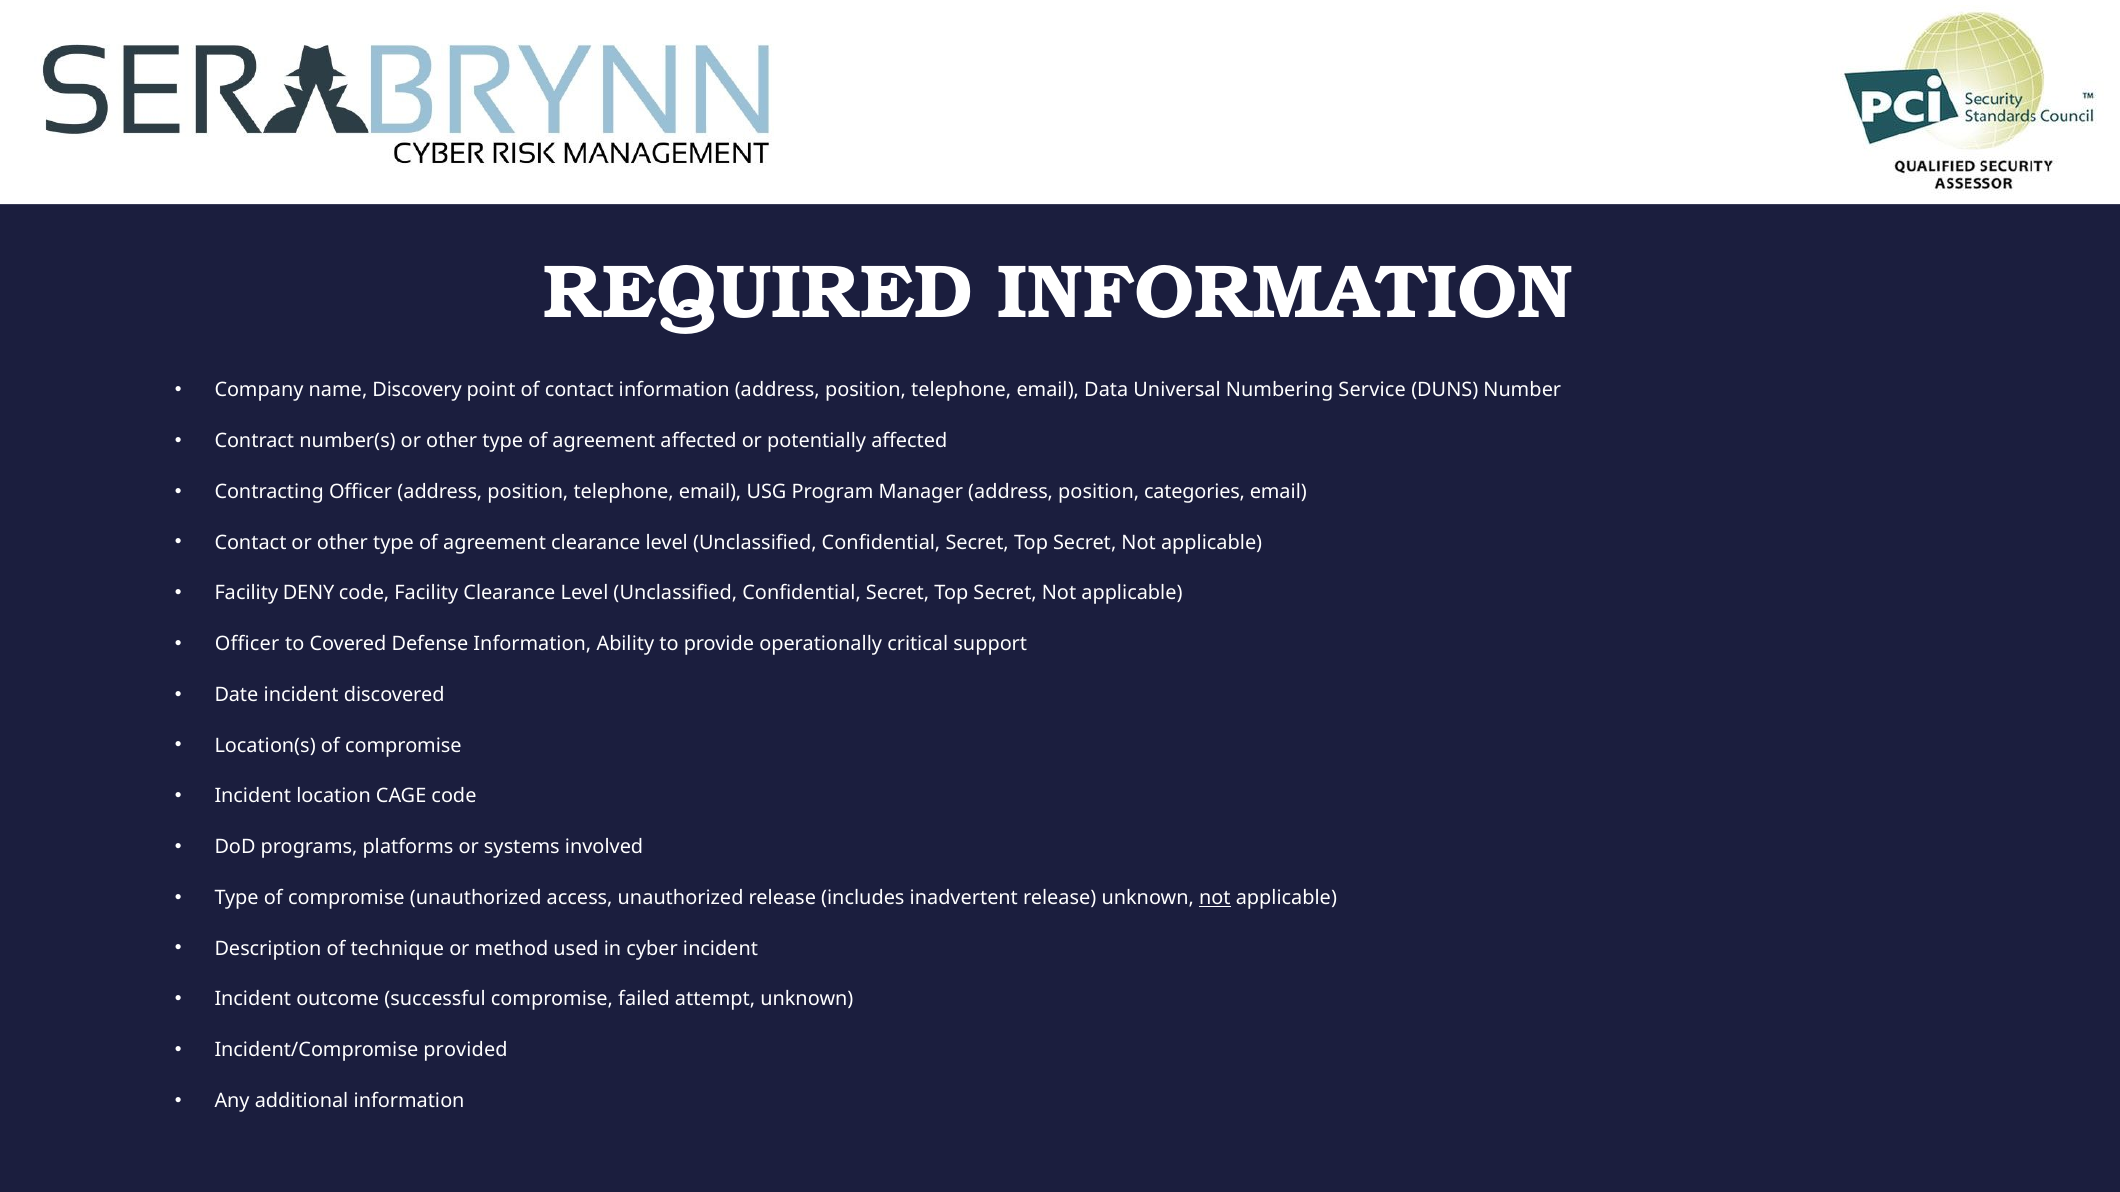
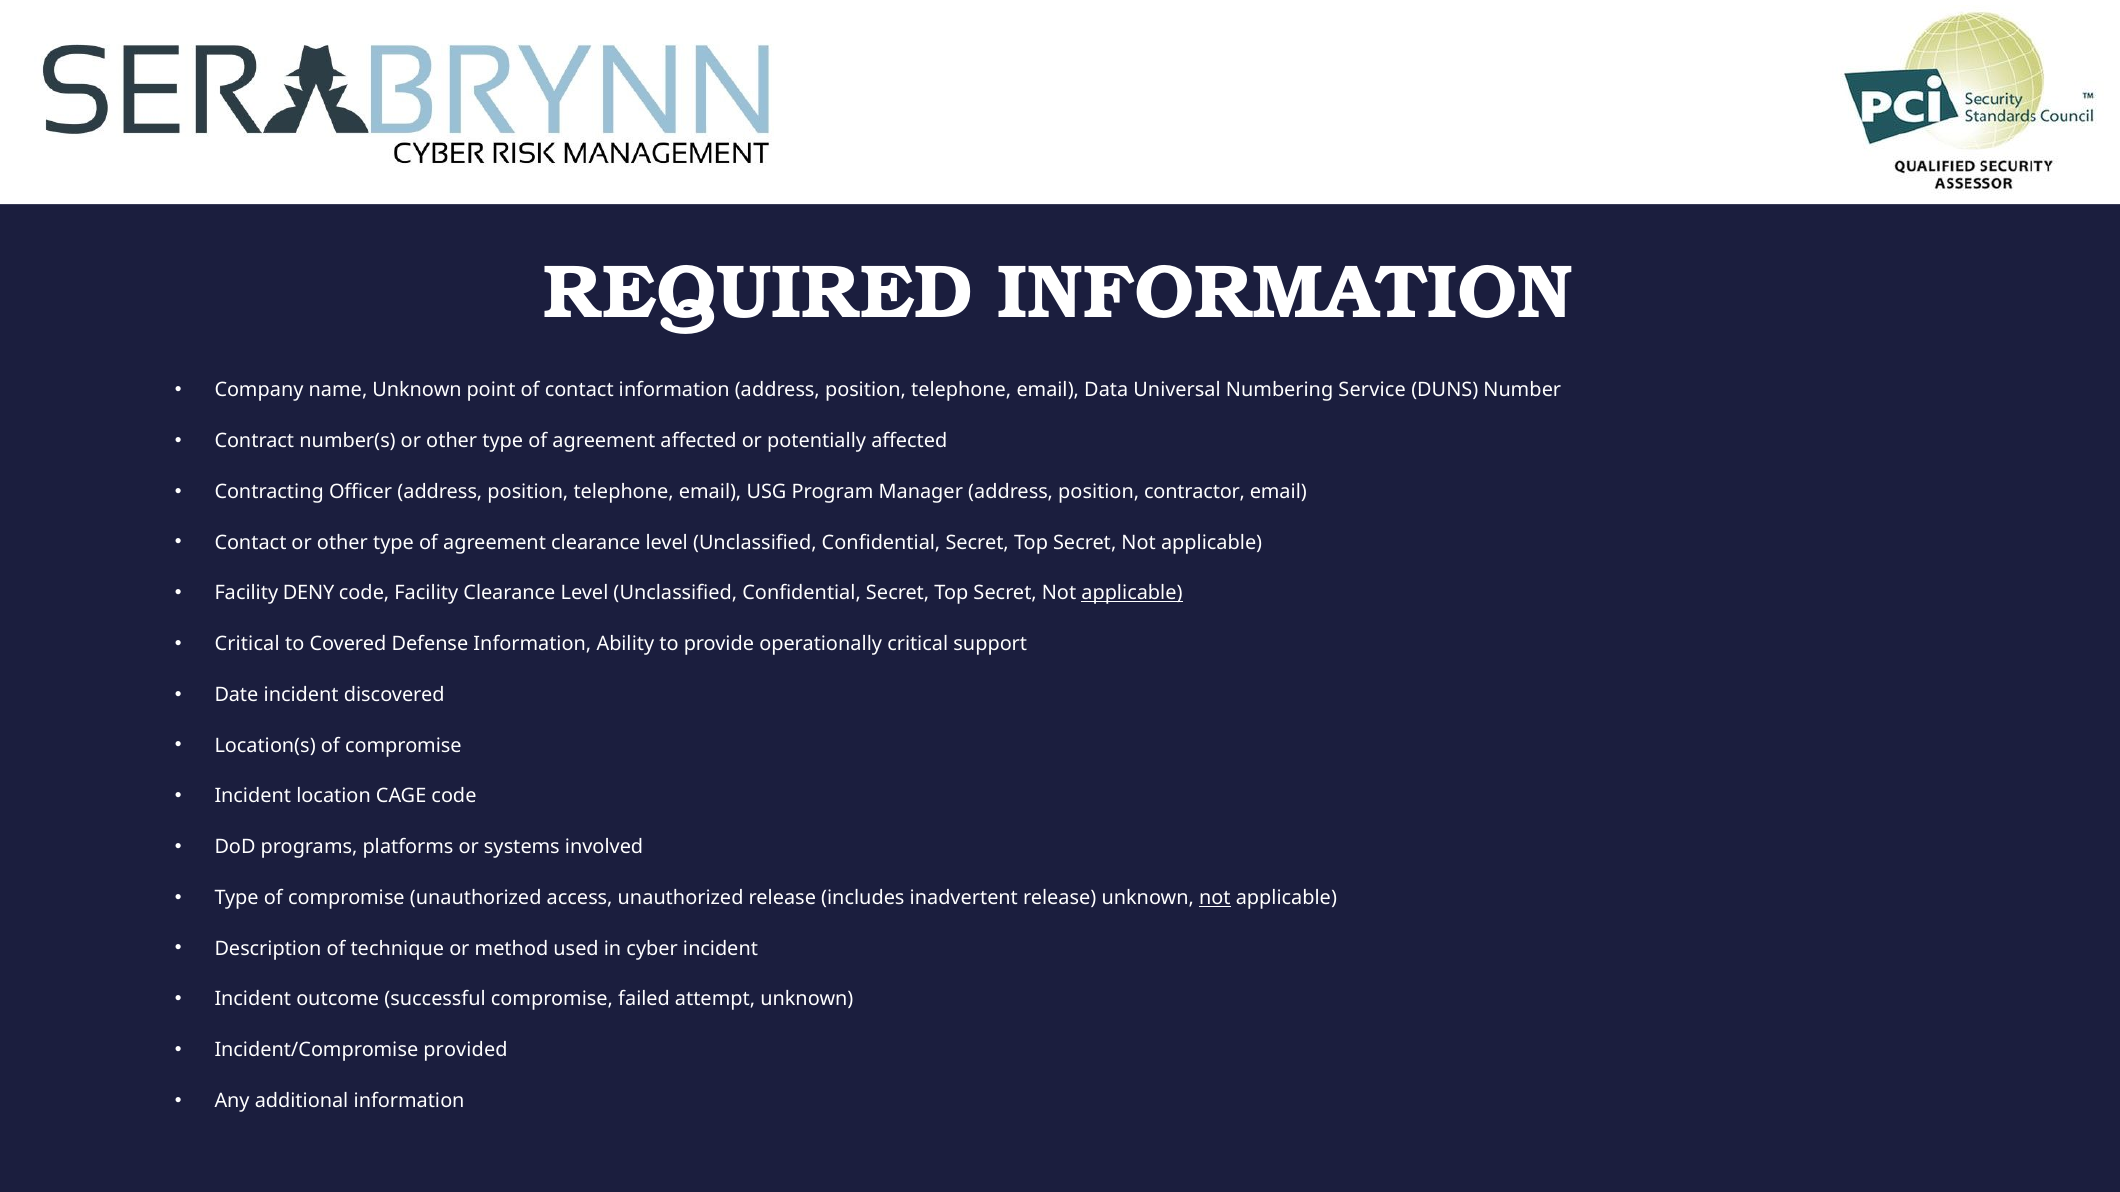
name Discovery: Discovery -> Unknown
categories: categories -> contractor
applicable at (1132, 594) underline: none -> present
Officer at (247, 644): Officer -> Critical
